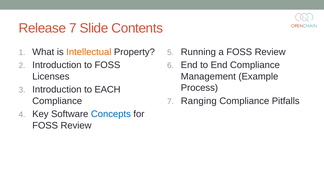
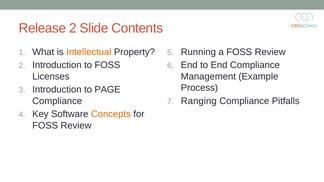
Release 7: 7 -> 2
EACH: EACH -> PAGE
Concepts colour: blue -> orange
